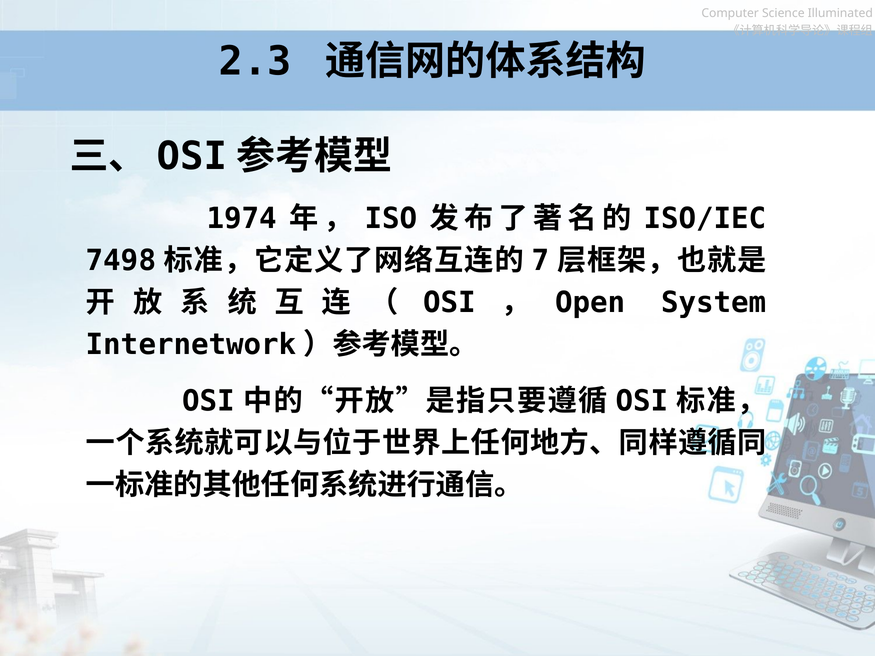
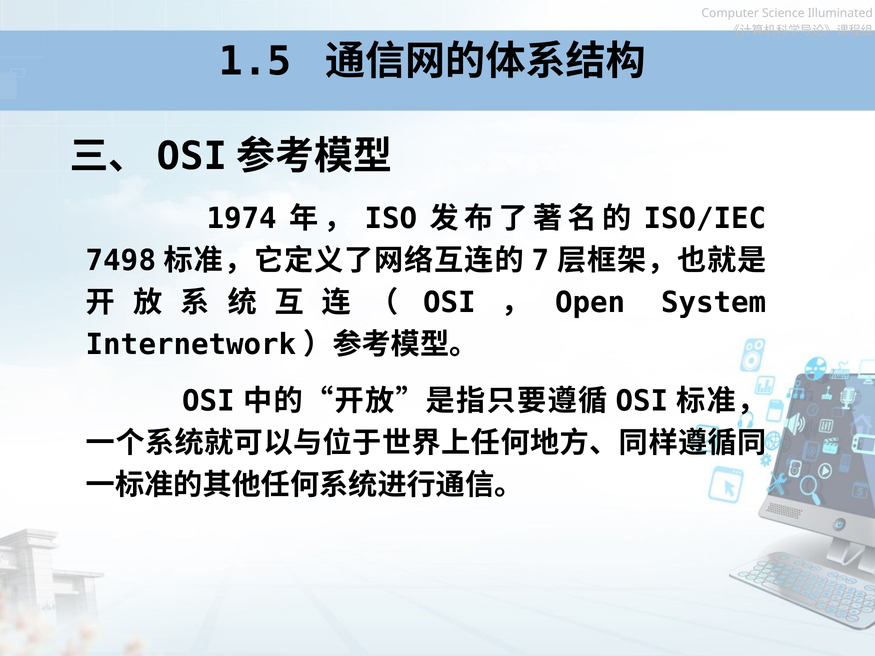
2.3: 2.3 -> 1.5
